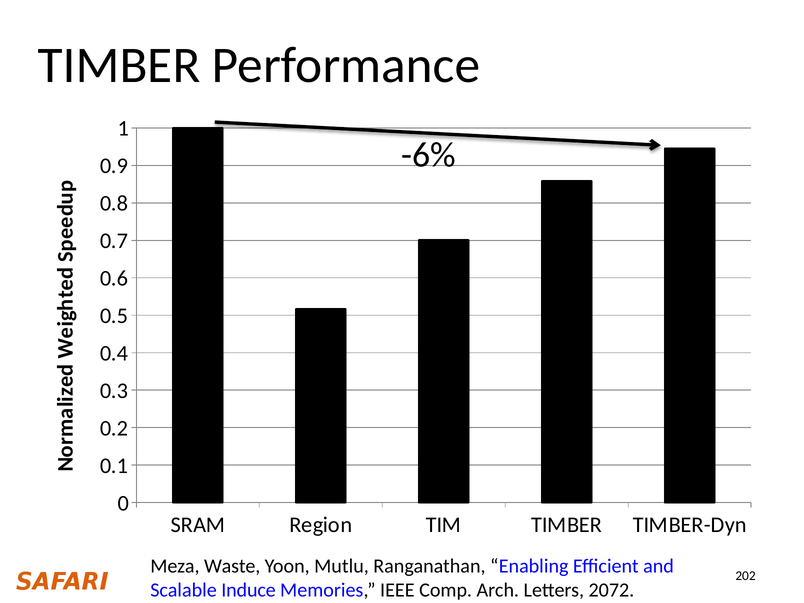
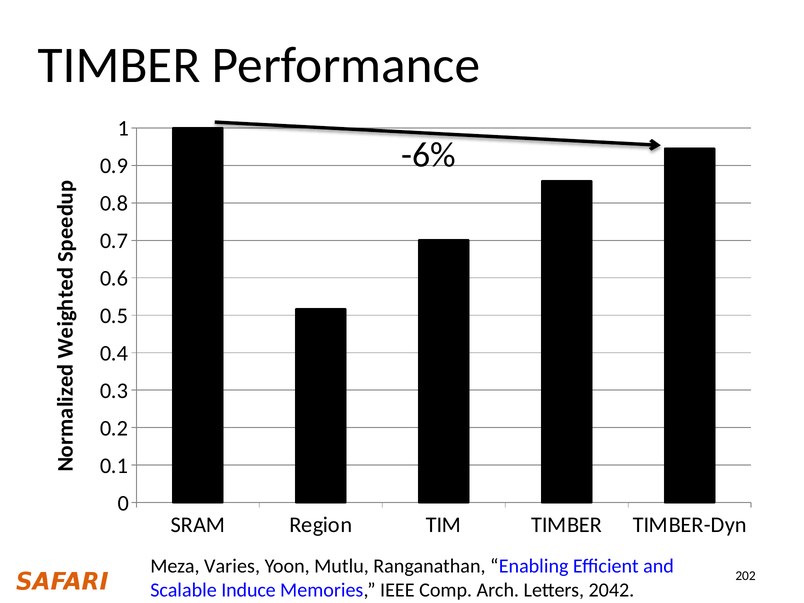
Waste: Waste -> Varies
2072: 2072 -> 2042
